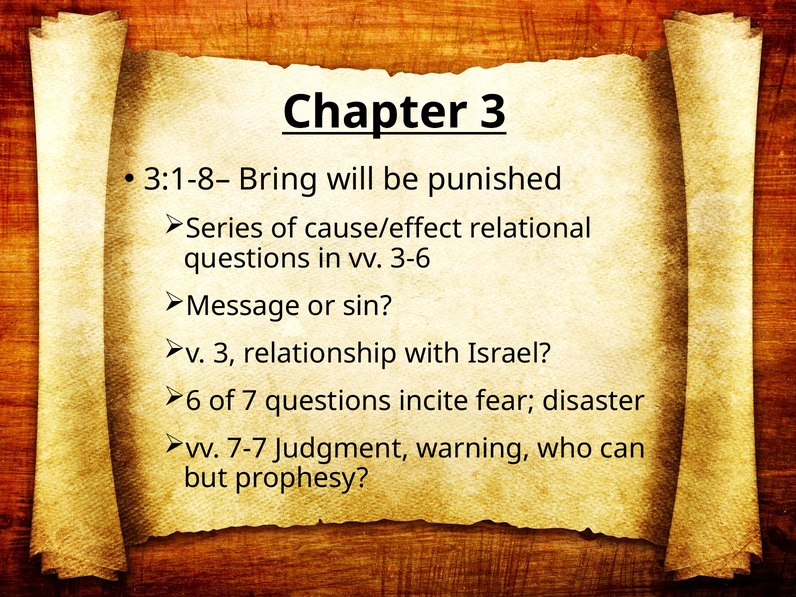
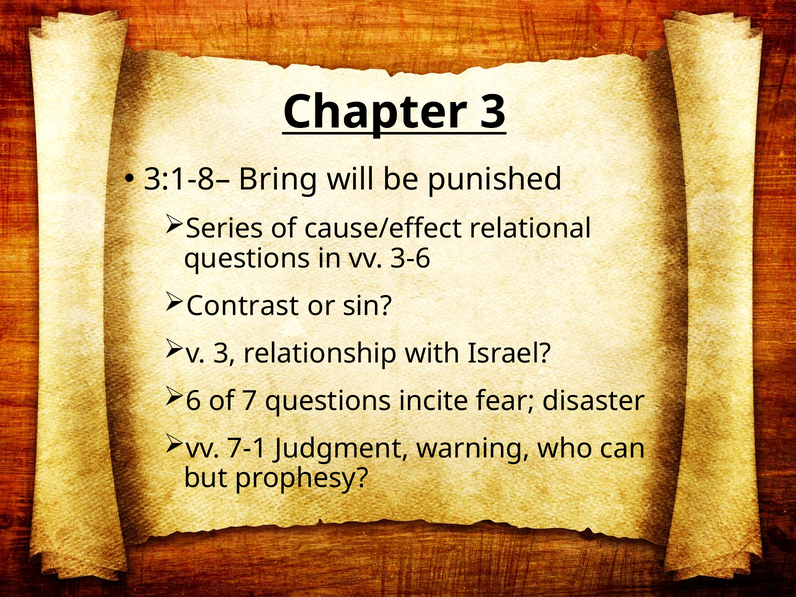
Message: Message -> Contrast
7-7: 7-7 -> 7-1
